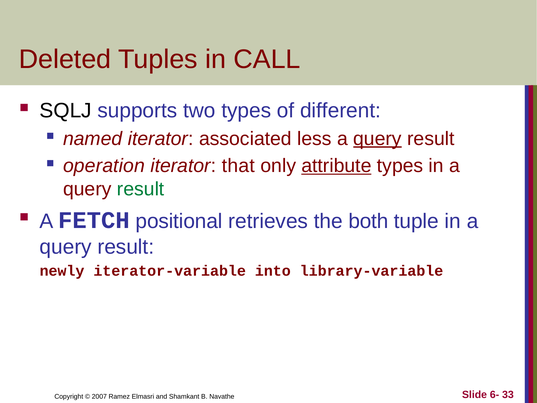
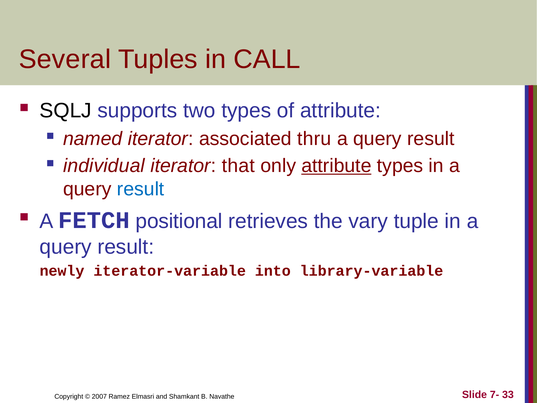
Deleted: Deleted -> Several
of different: different -> attribute
less: less -> thru
query at (377, 139) underline: present -> none
operation: operation -> individual
result at (141, 189) colour: green -> blue
both: both -> vary
6-: 6- -> 7-
